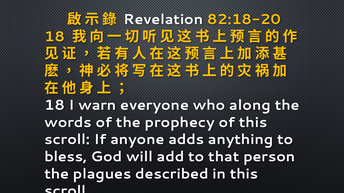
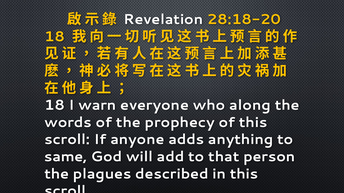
82:18-20: 82:18-20 -> 28:18-20
bless: bless -> same
